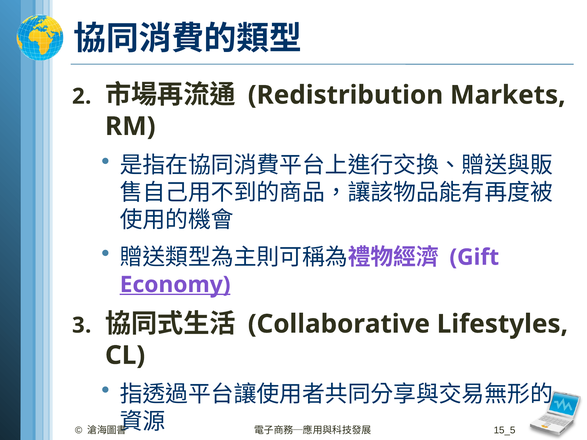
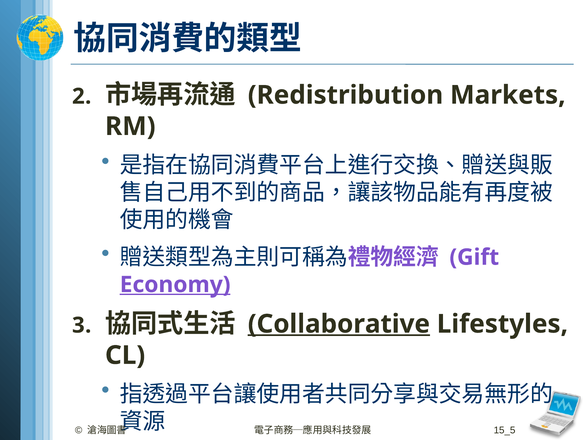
Collaborative underline: none -> present
